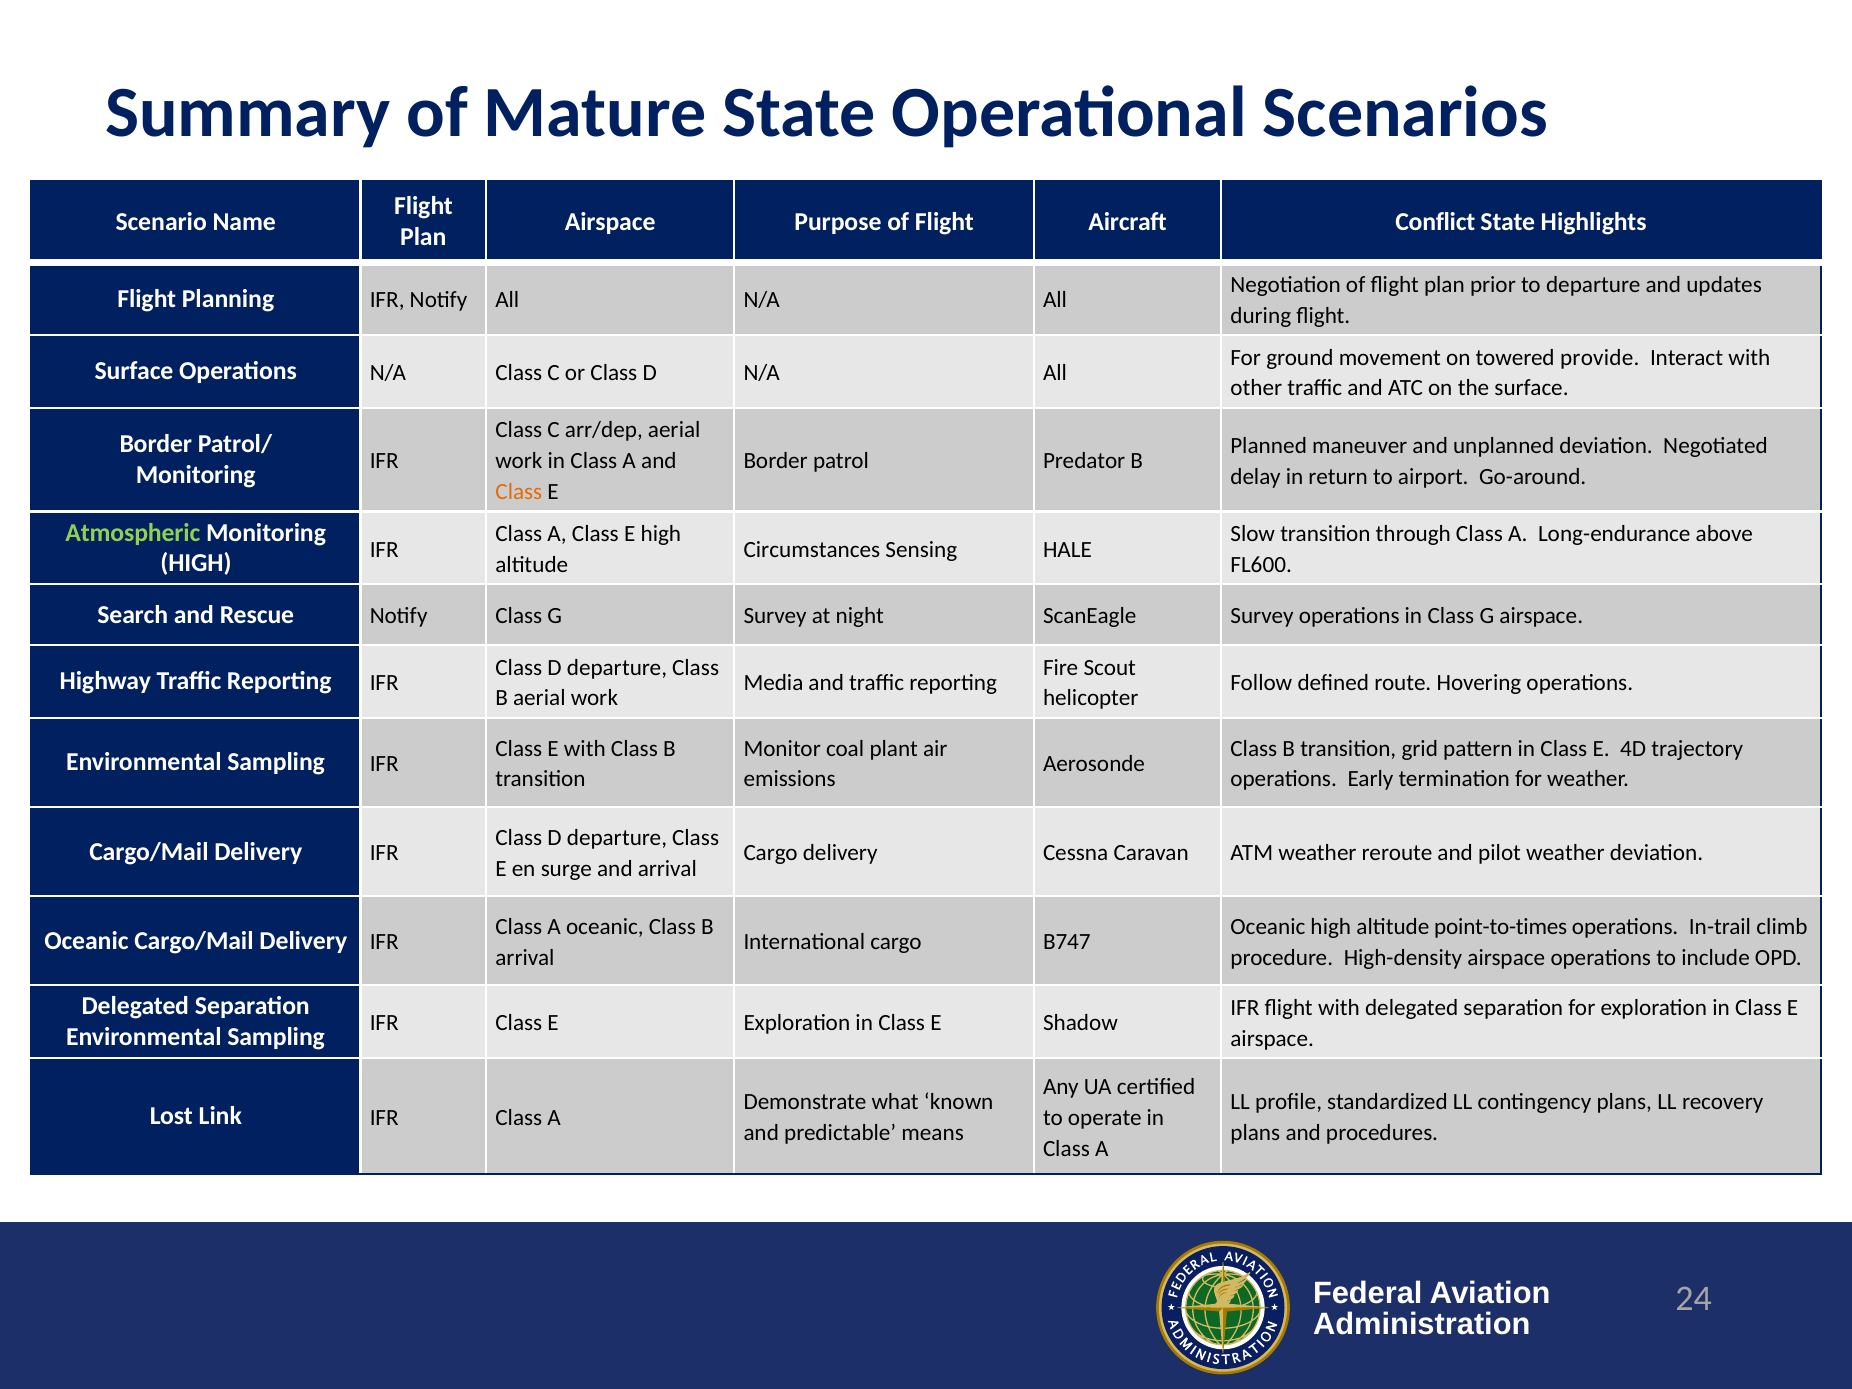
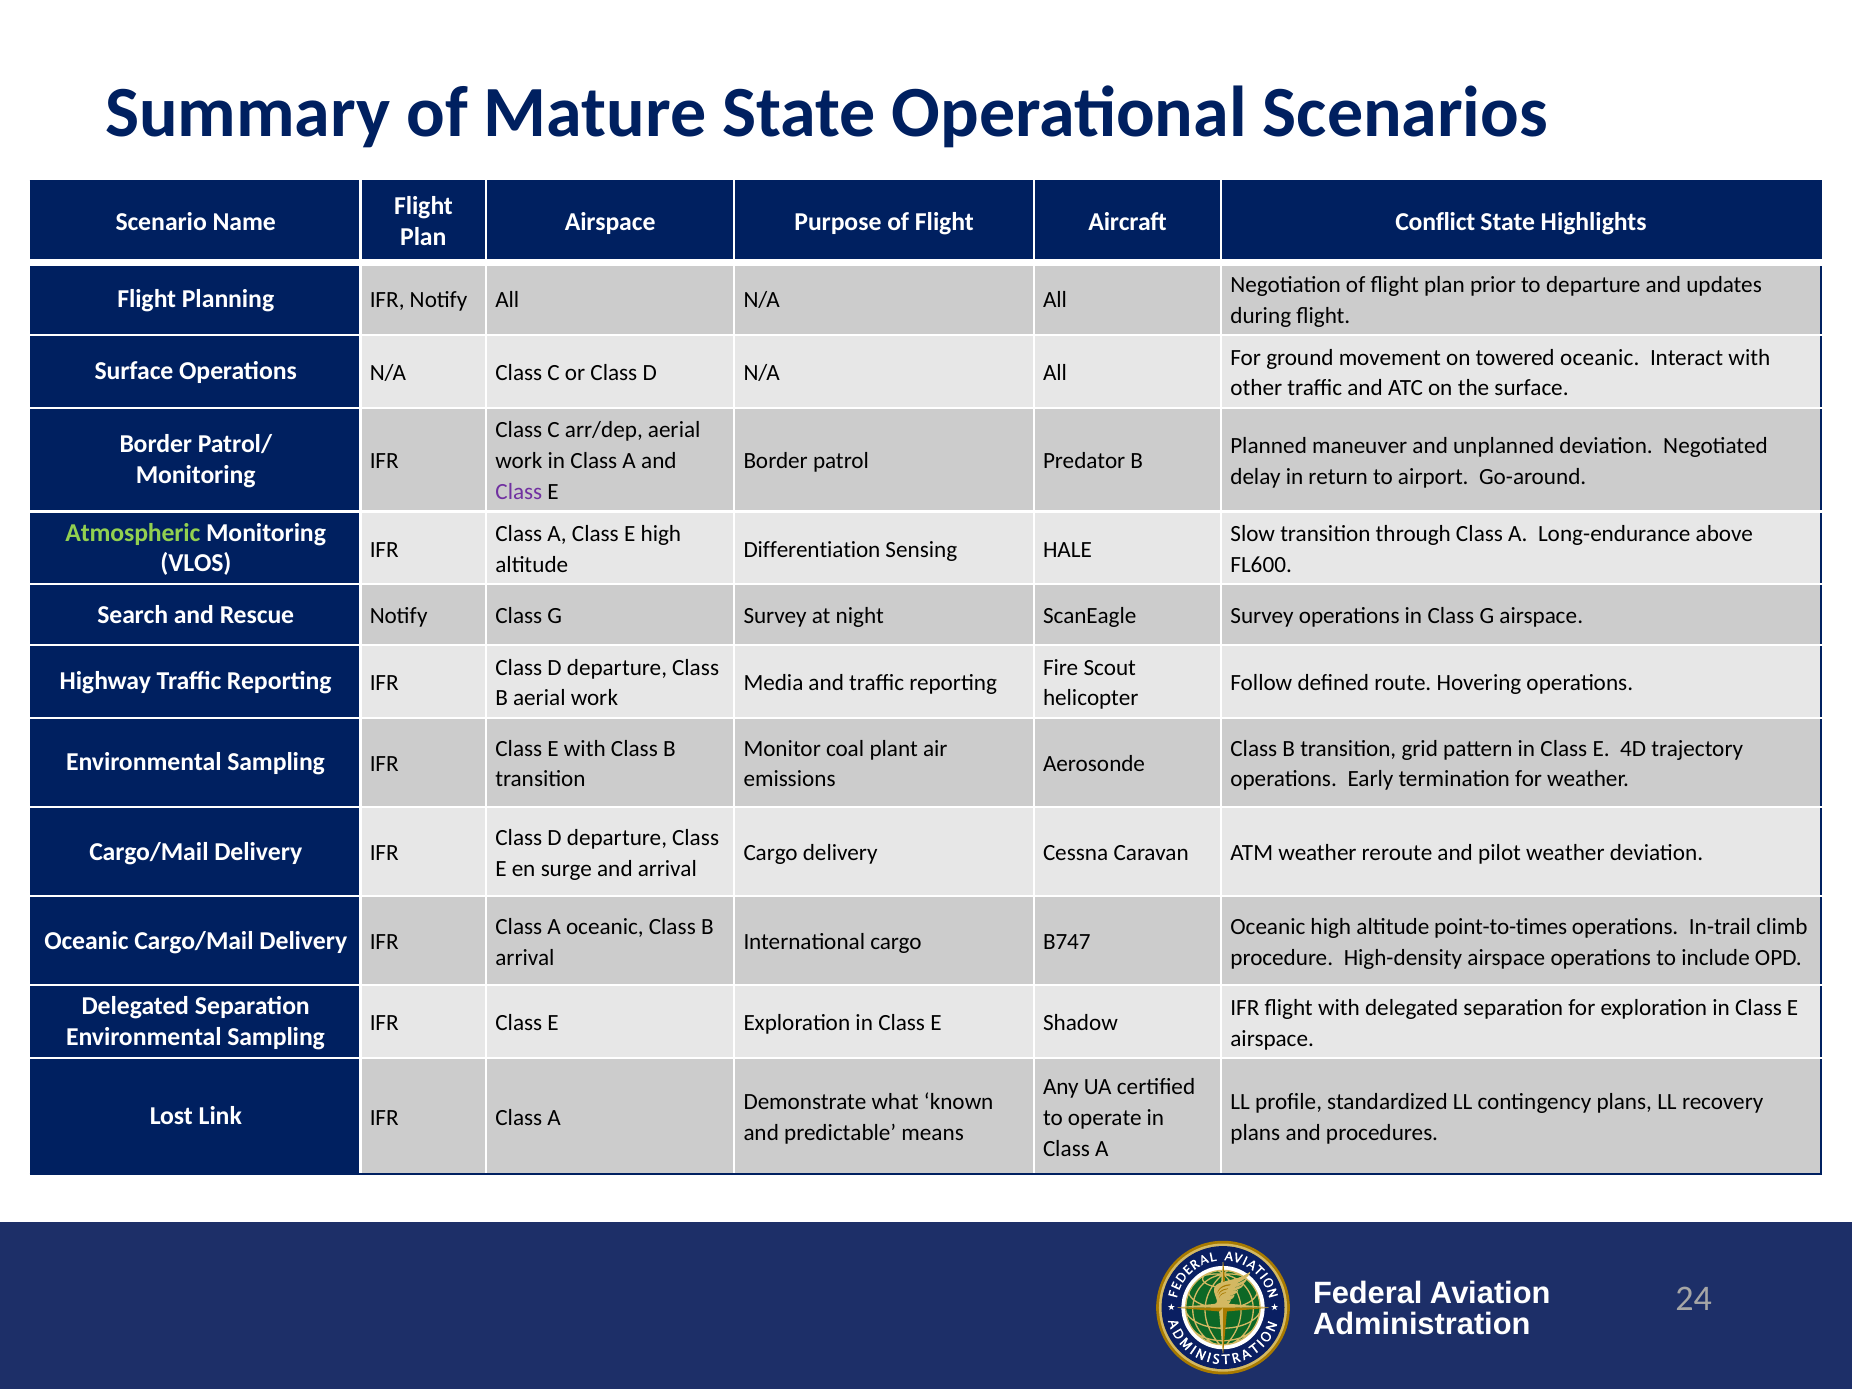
towered provide: provide -> oceanic
Class at (519, 492) colour: orange -> purple
Circumstances: Circumstances -> Differentiation
HIGH at (196, 563): HIGH -> VLOS
